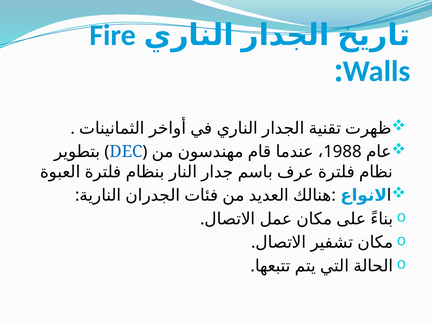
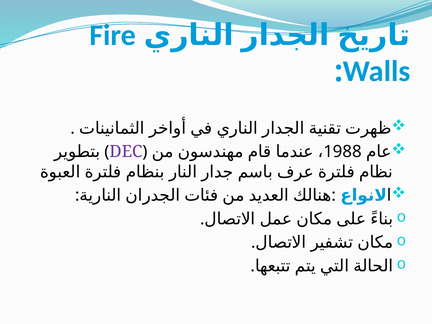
DEC colour: blue -> purple
